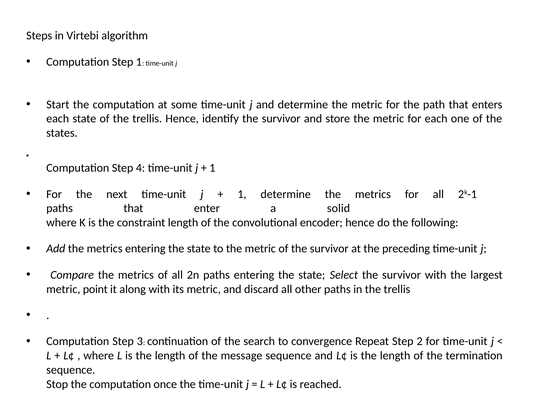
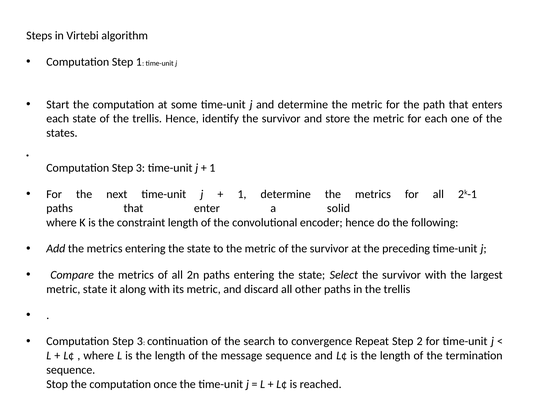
4 at (140, 168): 4 -> 3
metric point: point -> state
